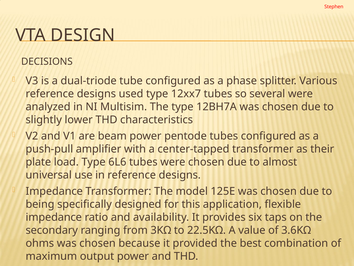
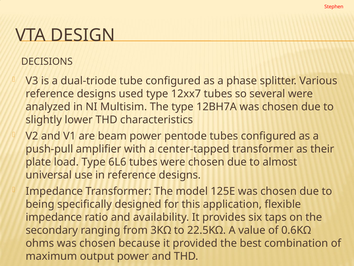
3.6KΩ: 3.6KΩ -> 0.6KΩ
